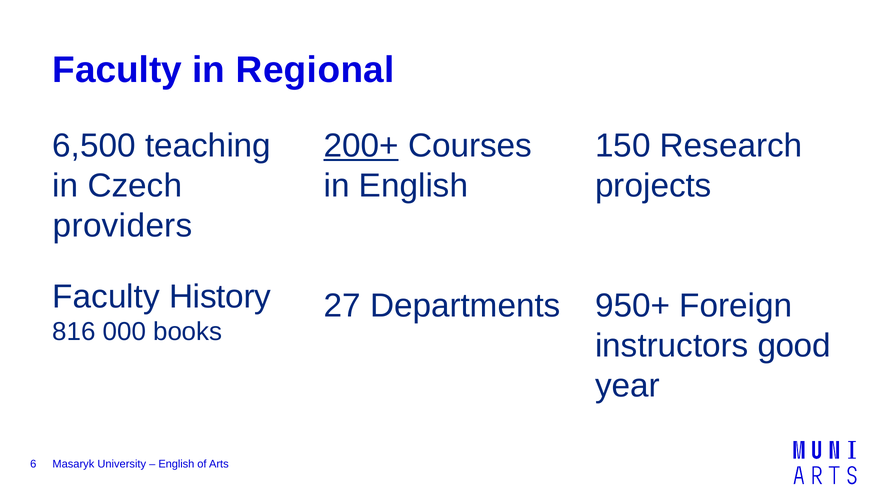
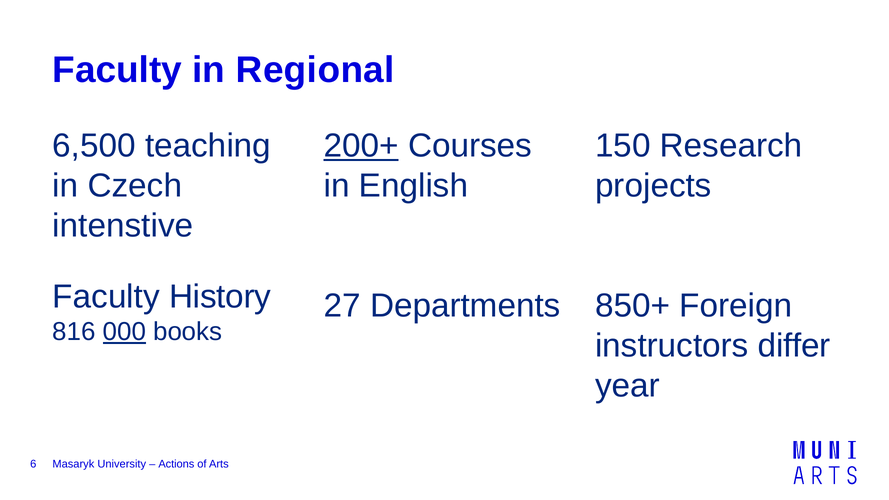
providers: providers -> intenstive
950+: 950+ -> 850+
000 underline: none -> present
good: good -> differ
English at (176, 464): English -> Actions
